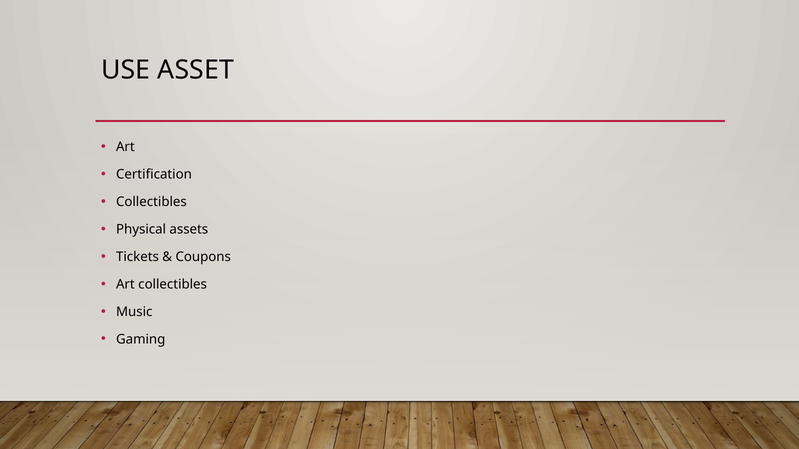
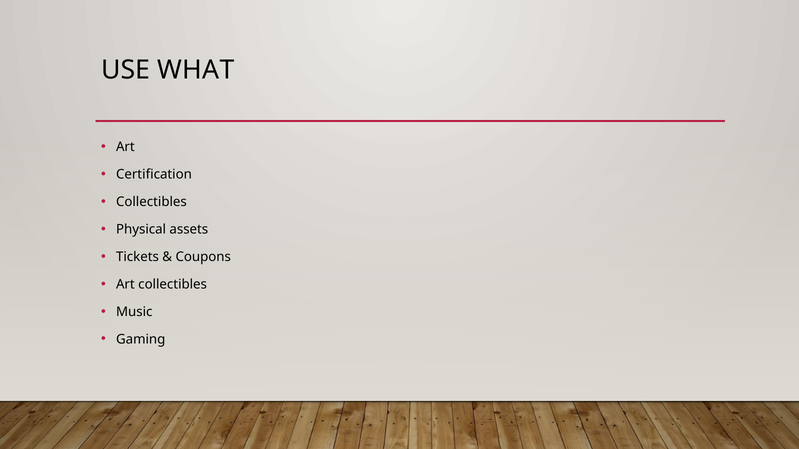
ASSET: ASSET -> WHAT
